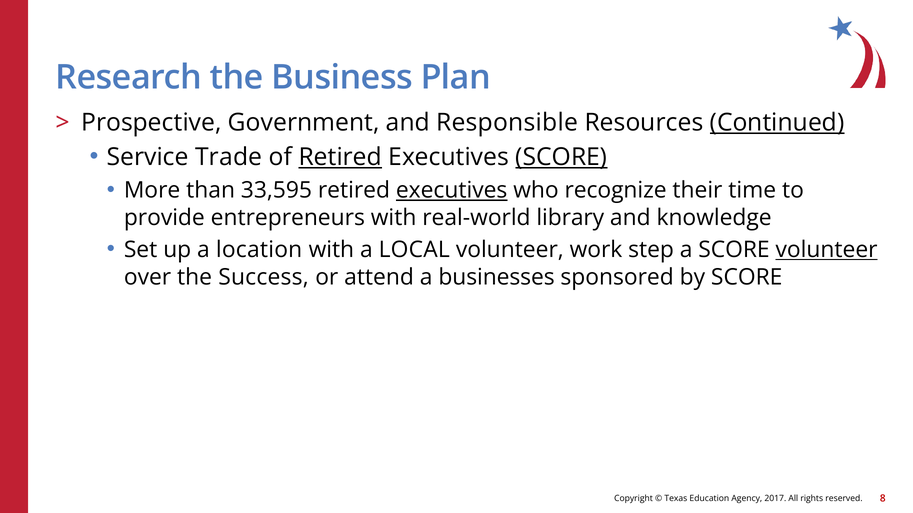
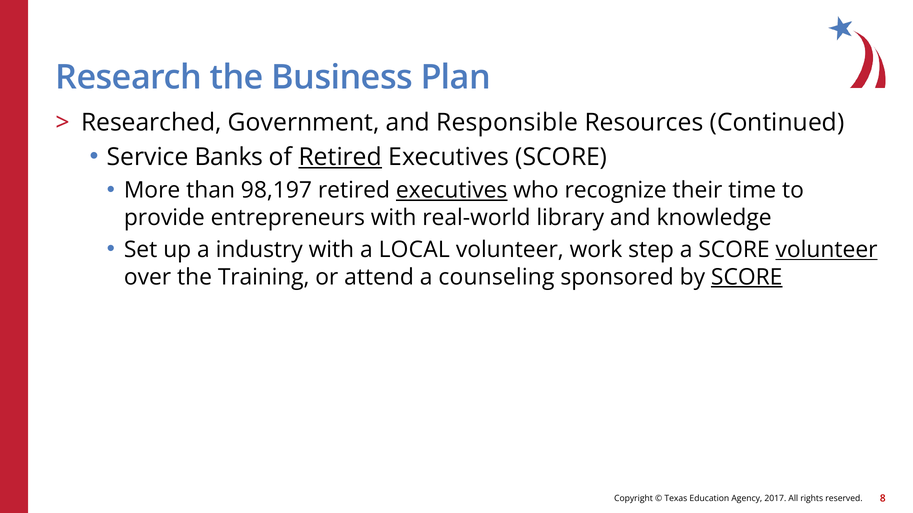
Prospective: Prospective -> Researched
Continued underline: present -> none
Trade: Trade -> Banks
SCORE at (561, 157) underline: present -> none
33,595: 33,595 -> 98,197
location: location -> industry
Success: Success -> Training
businesses: businesses -> counseling
SCORE at (747, 277) underline: none -> present
